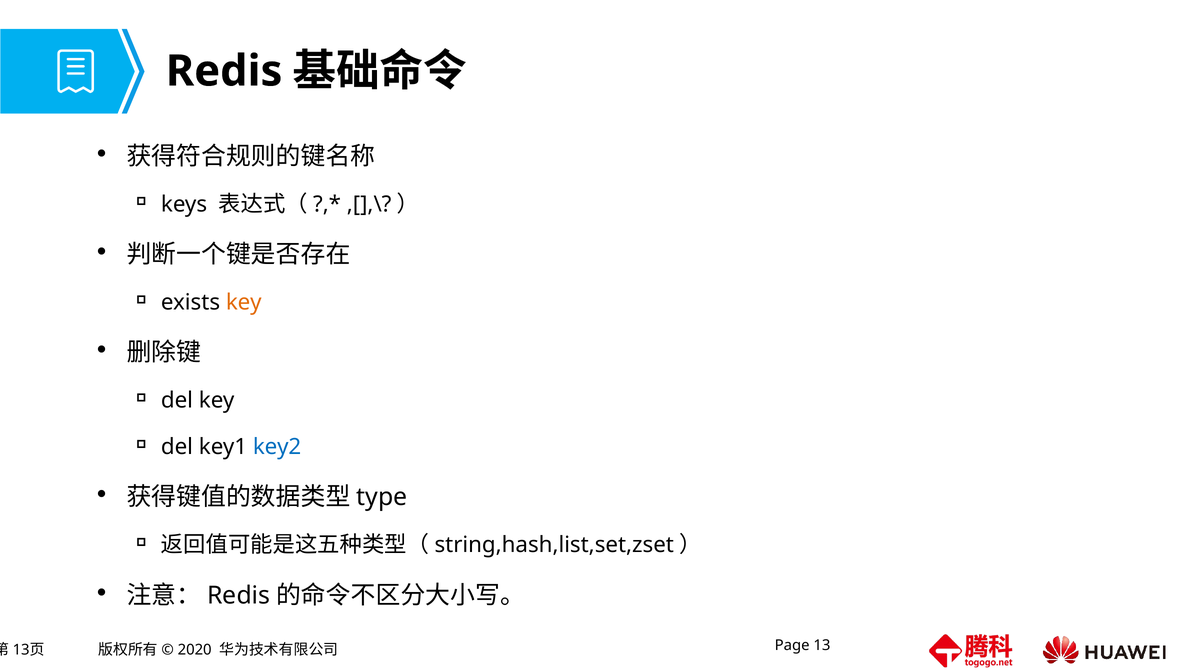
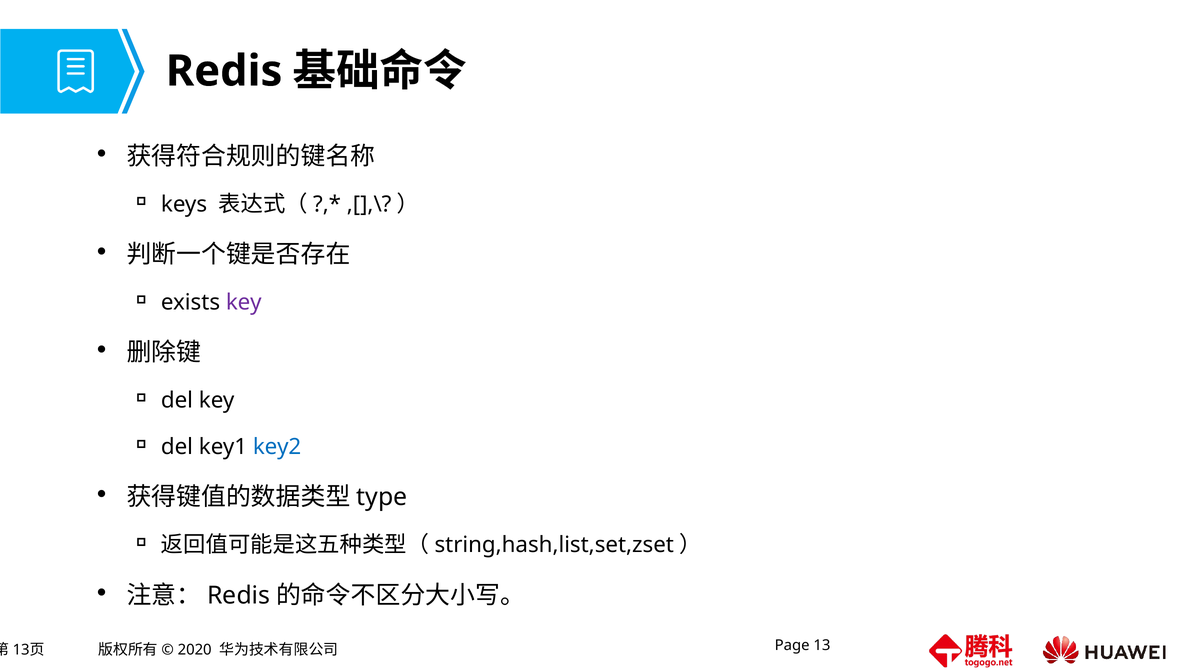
key at (244, 302) colour: orange -> purple
